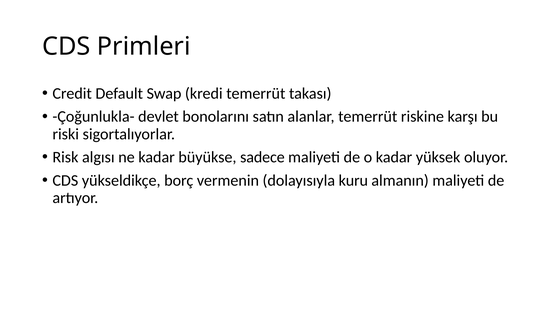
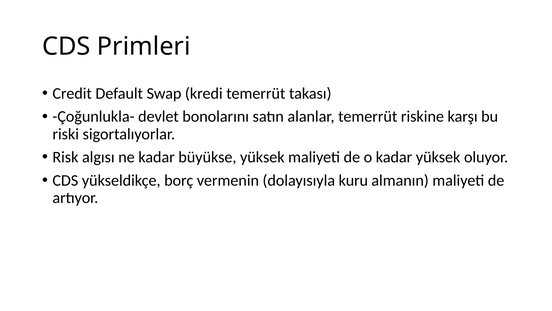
büyükse sadece: sadece -> yüksek
